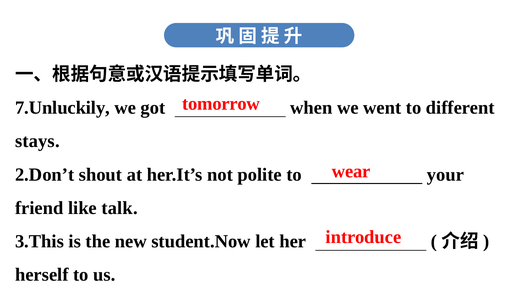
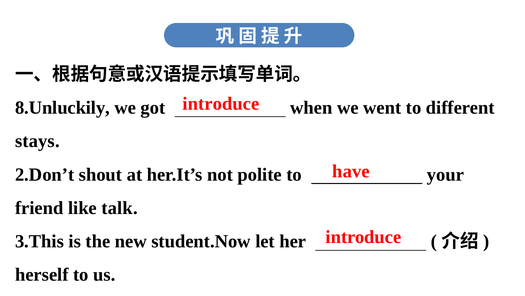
tomorrow at (221, 103): tomorrow -> introduce
7.Unluckily: 7.Unluckily -> 8.Unluckily
wear: wear -> have
